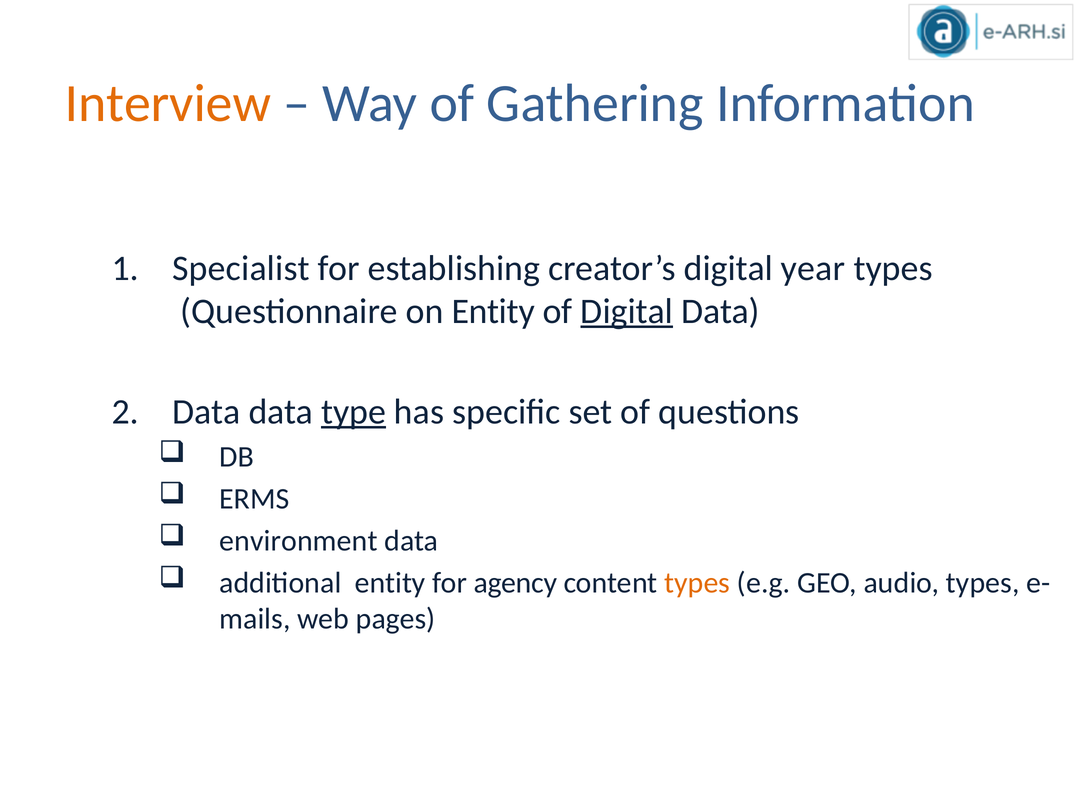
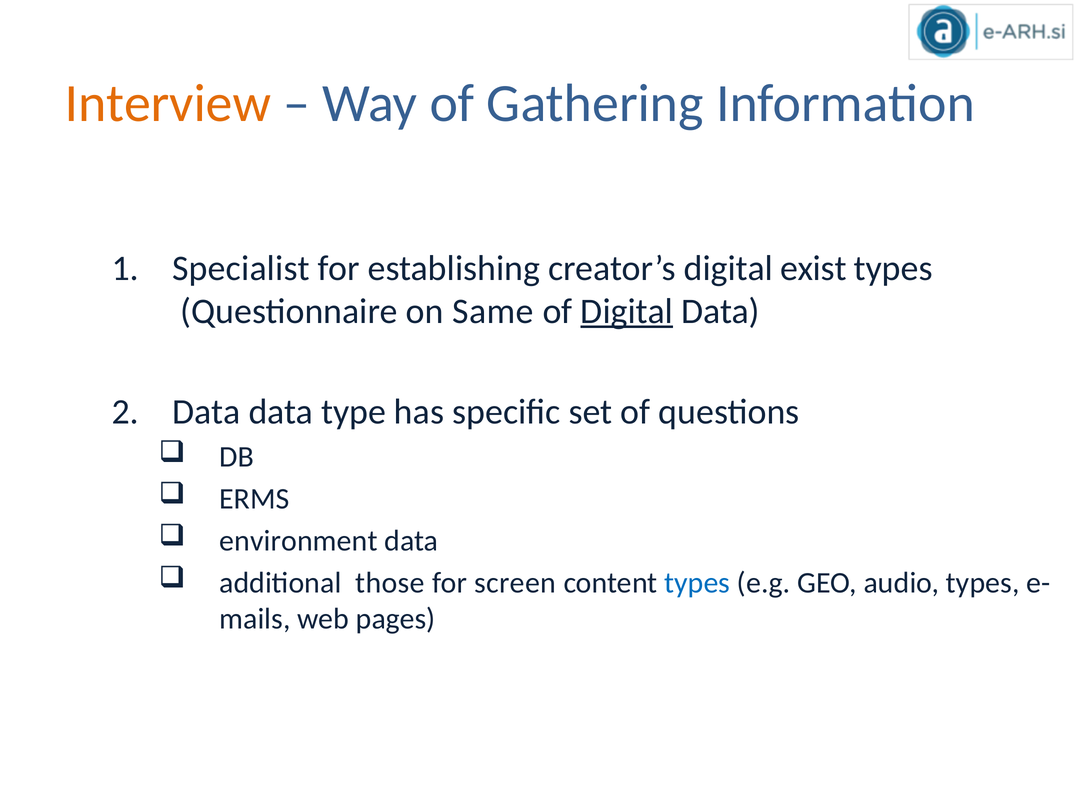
year: year -> exist
on Entity: Entity -> Same
type underline: present -> none
additional entity: entity -> those
agency: agency -> screen
types at (697, 583) colour: orange -> blue
